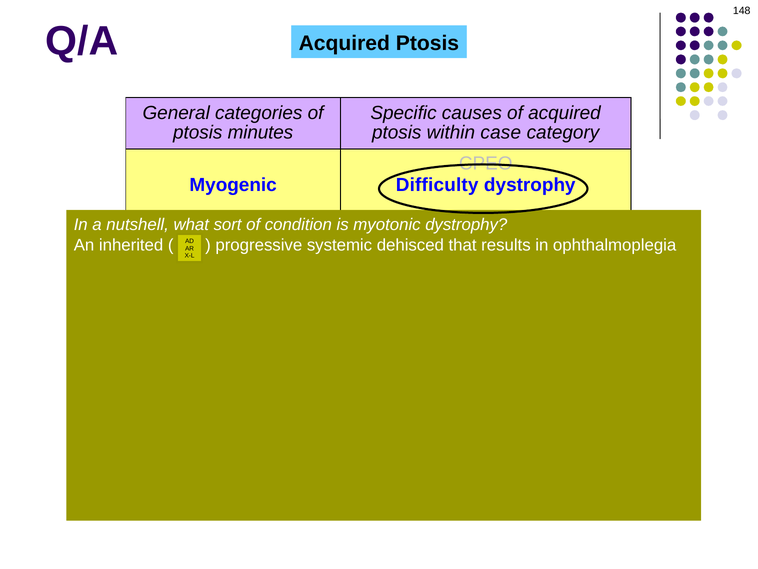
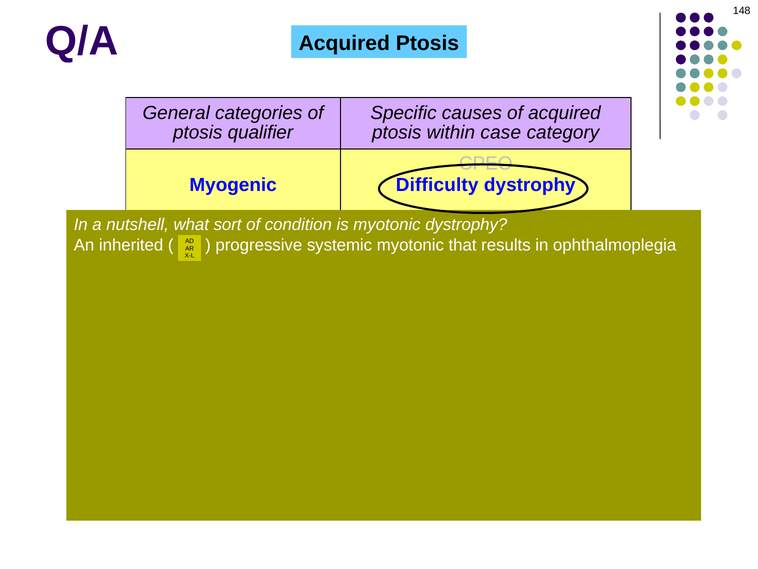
minutes: minutes -> qualifier
systemic dehisced: dehisced -> myotonic
